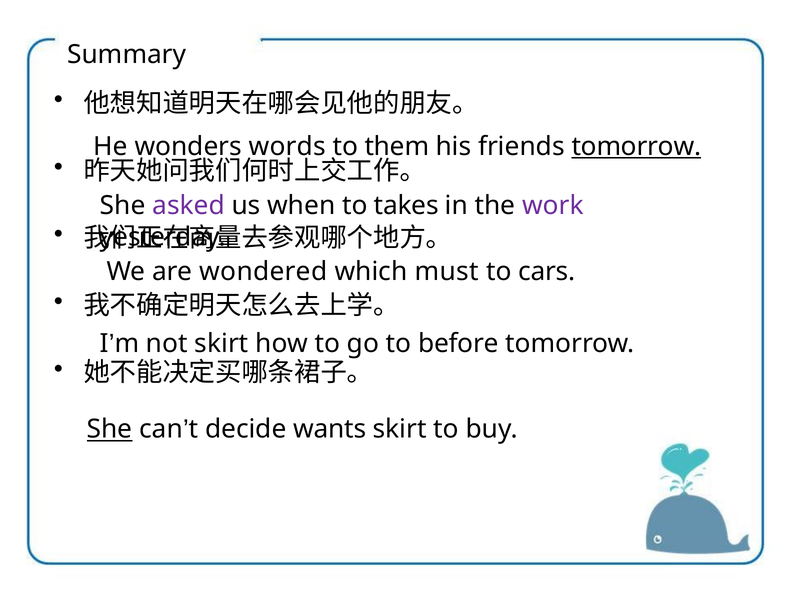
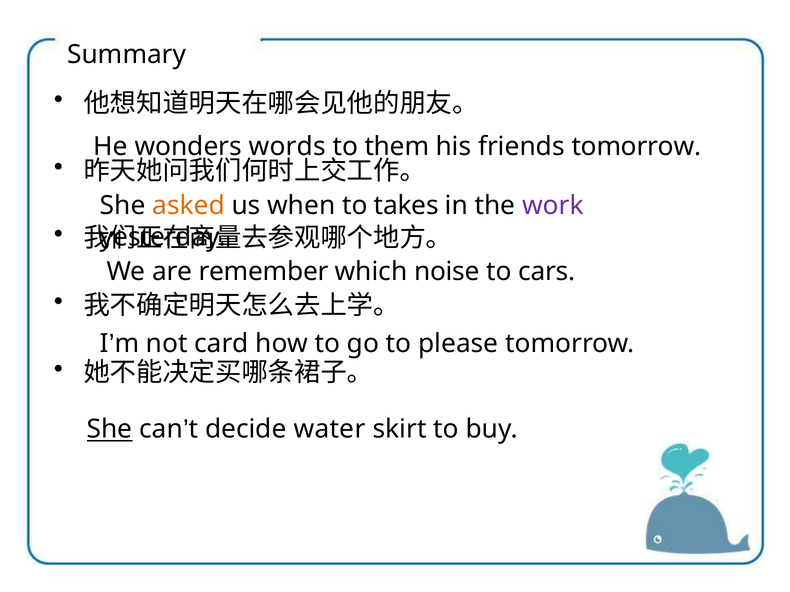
tomorrow at (636, 147) underline: present -> none
asked colour: purple -> orange
wondered: wondered -> remember
must: must -> noise
not skirt: skirt -> card
before: before -> please
wants: wants -> water
